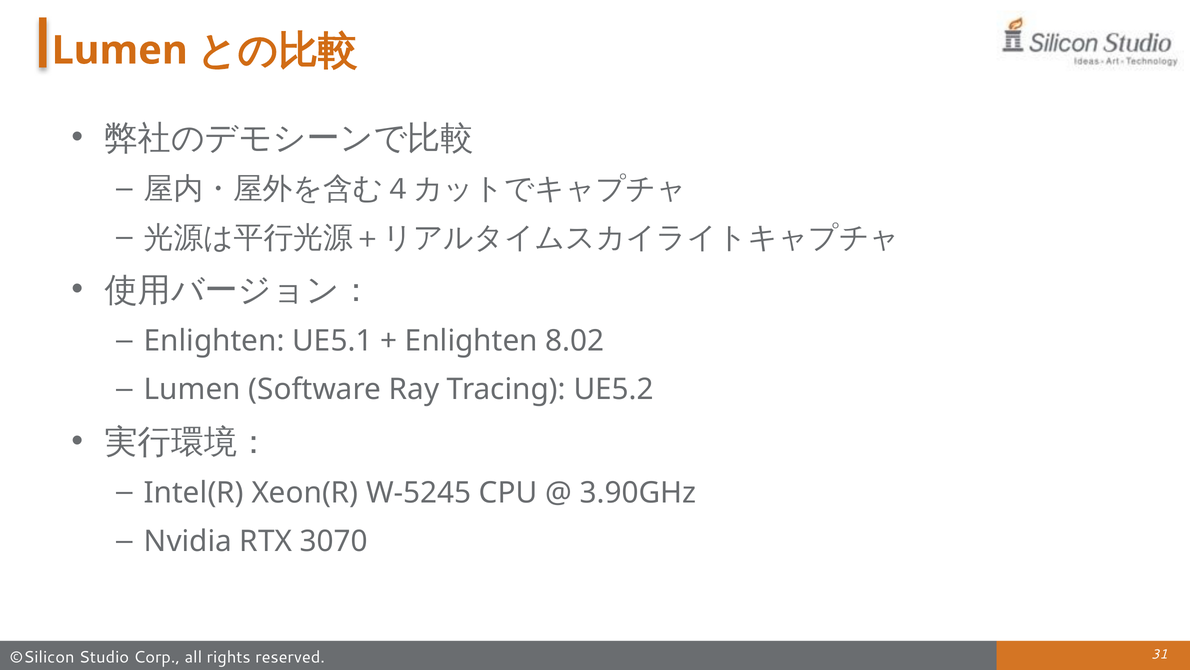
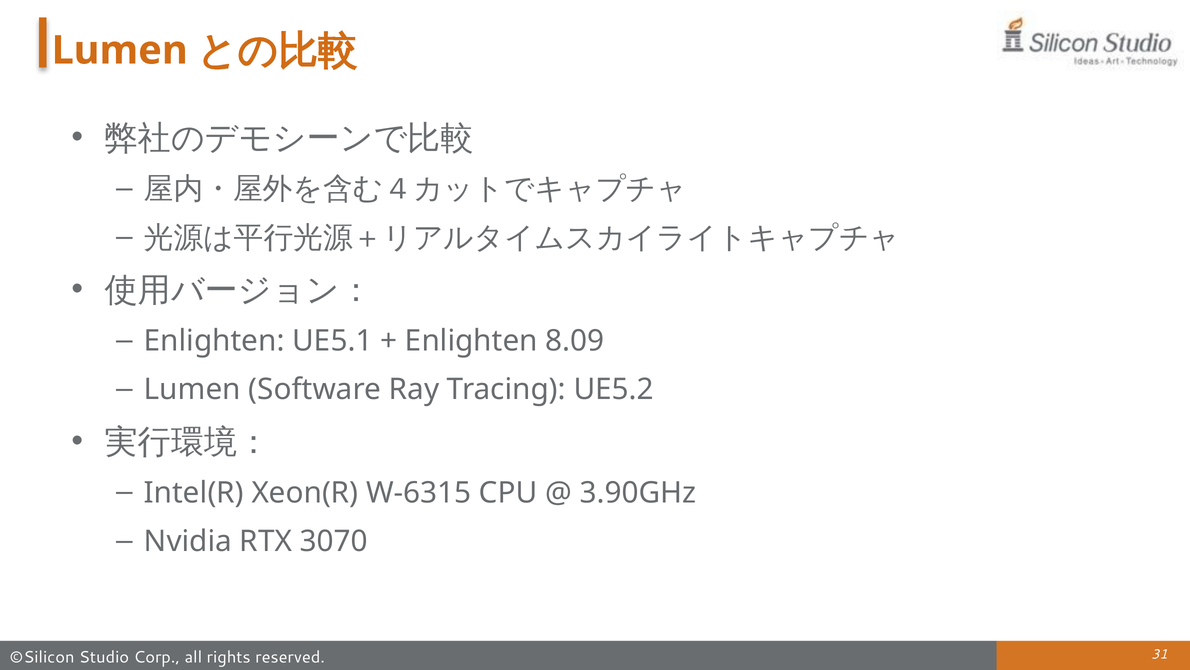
8.02: 8.02 -> 8.09
W-5245: W-5245 -> W-6315
